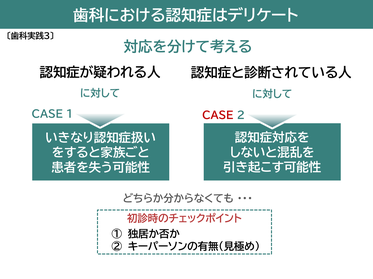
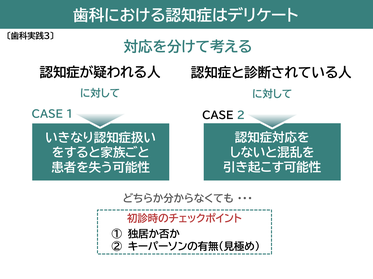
CASE at (218, 116) colour: red -> black
